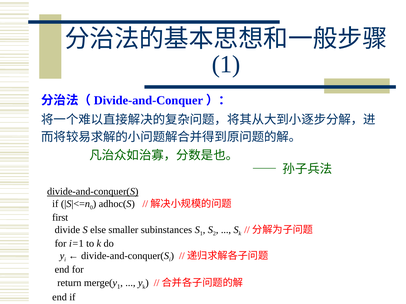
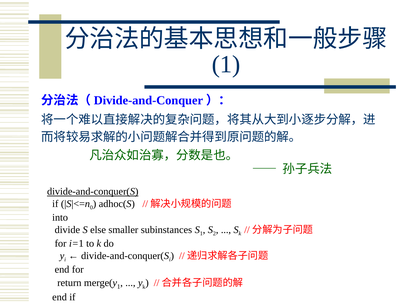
first: first -> into
